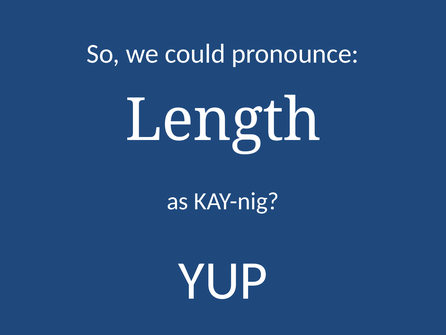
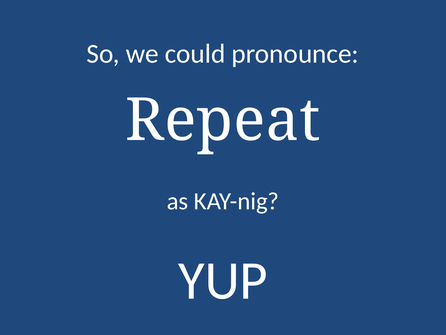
Length: Length -> Repeat
